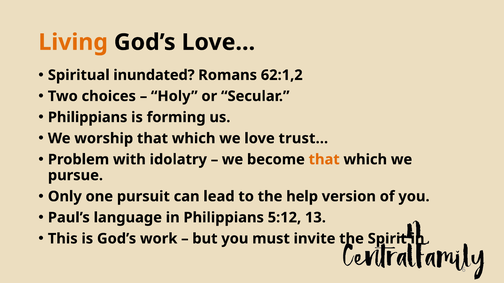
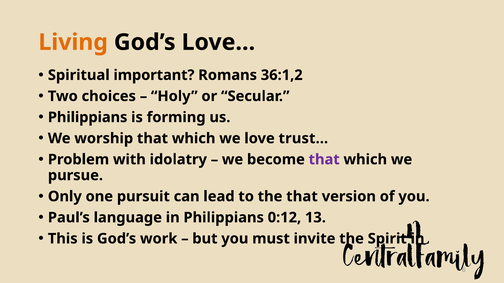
inundated: inundated -> important
62:1,2: 62:1,2 -> 36:1,2
that at (324, 160) colour: orange -> purple
the help: help -> that
5:12: 5:12 -> 0:12
